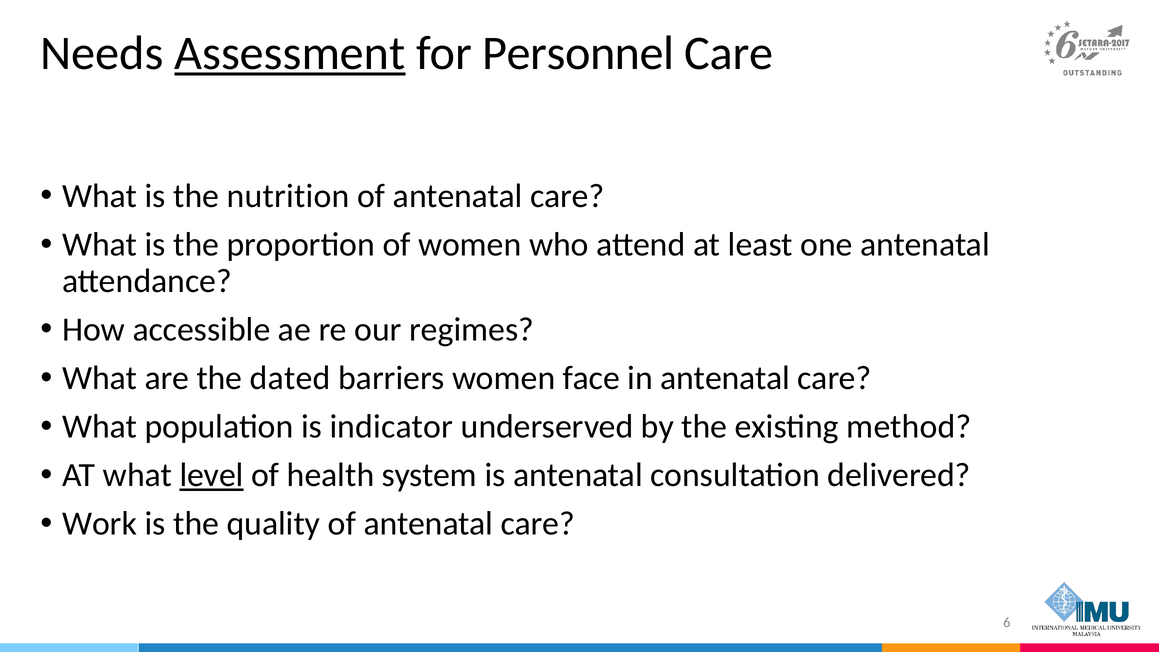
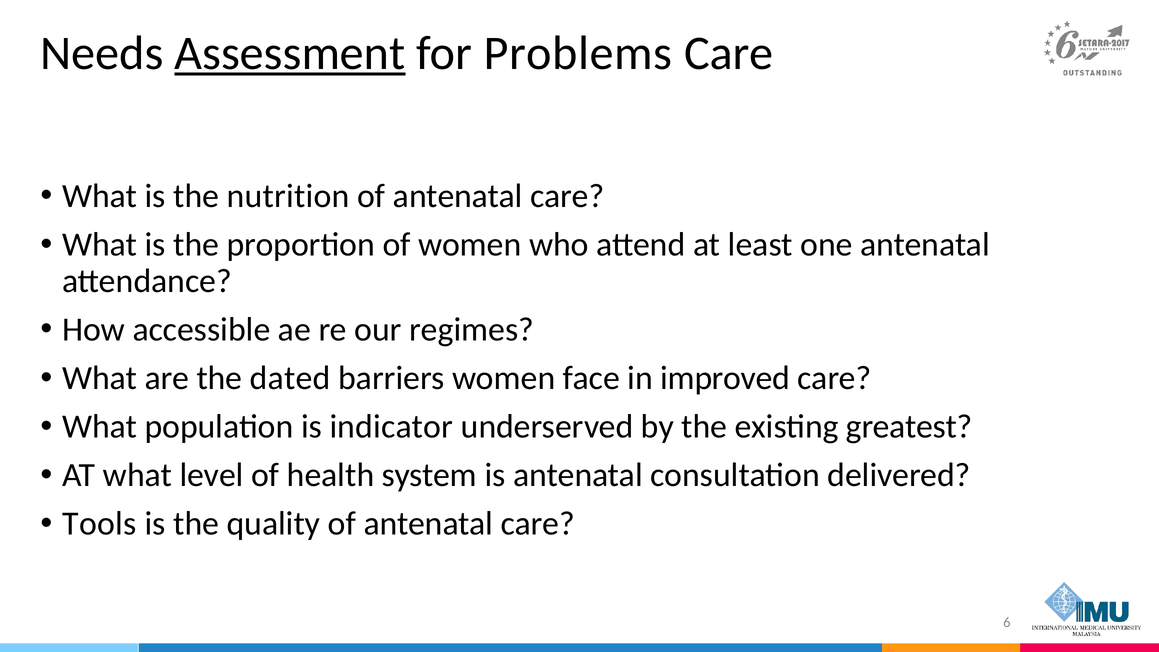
Personnel: Personnel -> Problems
in antenatal: antenatal -> improved
method: method -> greatest
level underline: present -> none
Work: Work -> Tools
